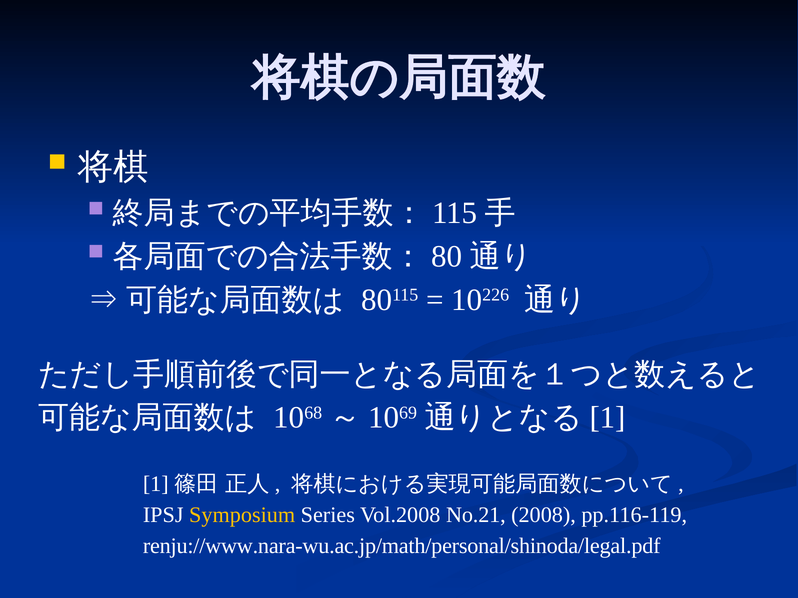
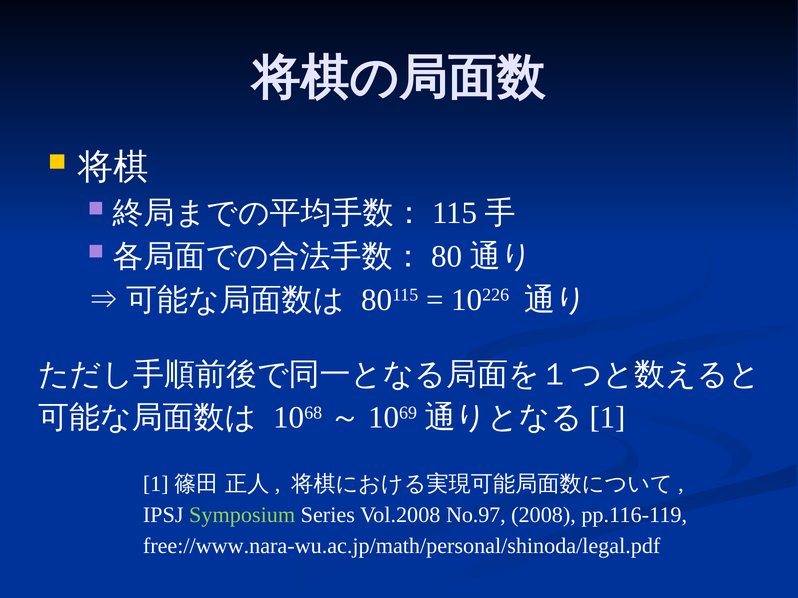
Symposium colour: yellow -> light green
No.21: No.21 -> No.97
renju://www.nara-wu.ac.jp/math/personal/shinoda/legal.pdf: renju://www.nara-wu.ac.jp/math/personal/shinoda/legal.pdf -> free://www.nara-wu.ac.jp/math/personal/shinoda/legal.pdf
